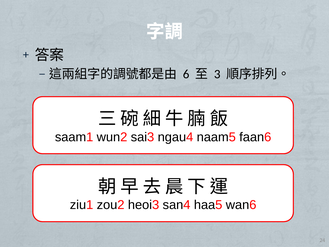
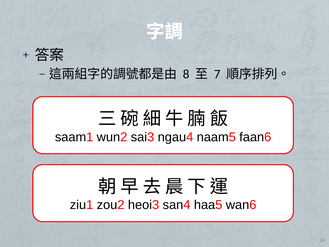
6: 6 -> 8
3: 3 -> 7
